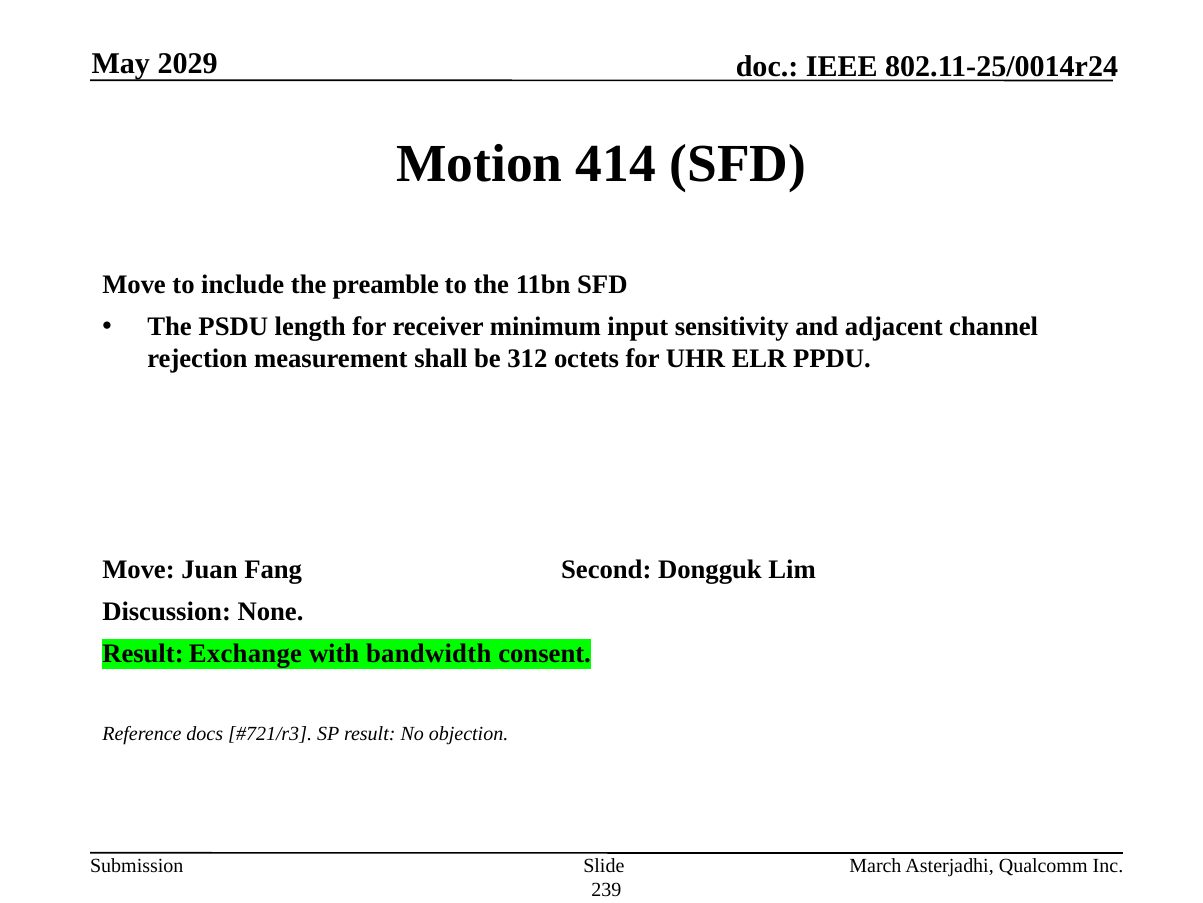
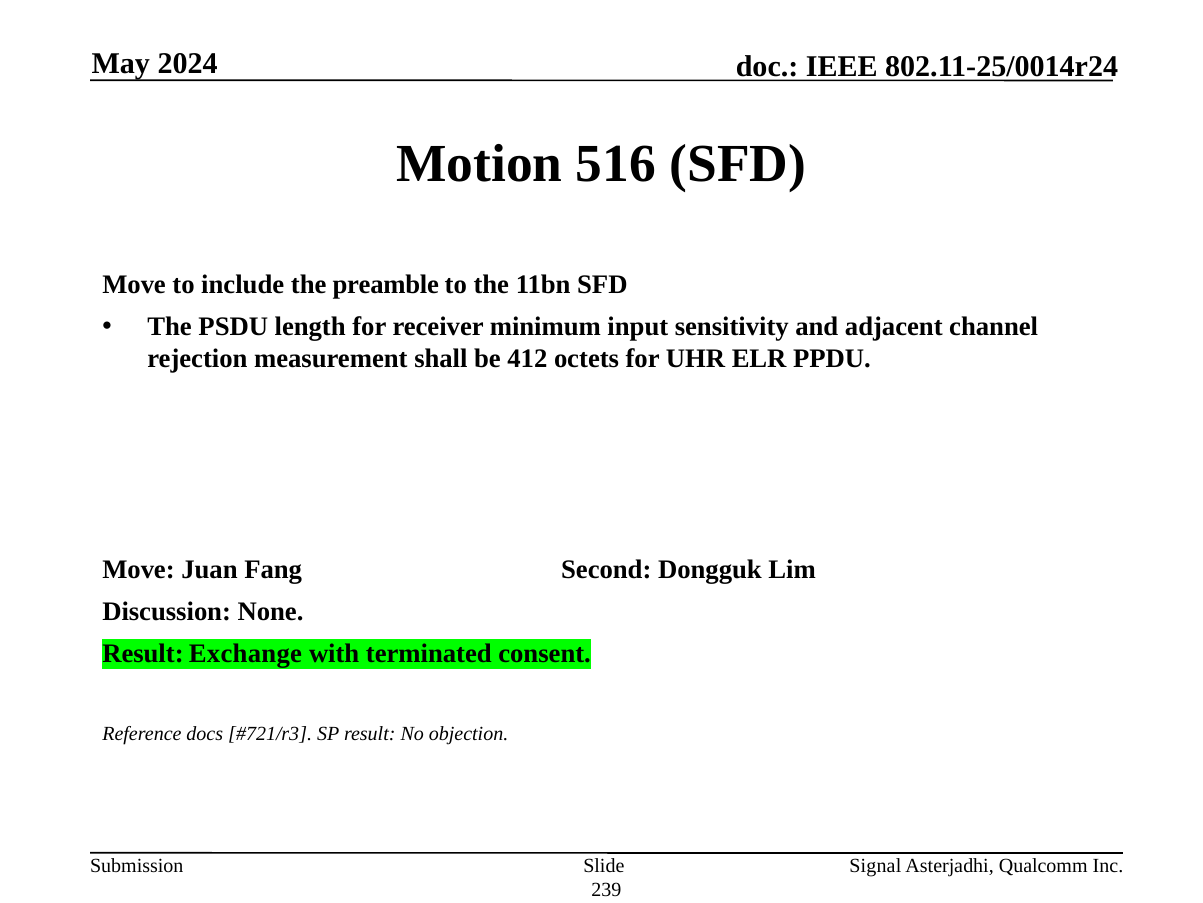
2029: 2029 -> 2024
414: 414 -> 516
312: 312 -> 412
bandwidth: bandwidth -> terminated
March: March -> Signal
